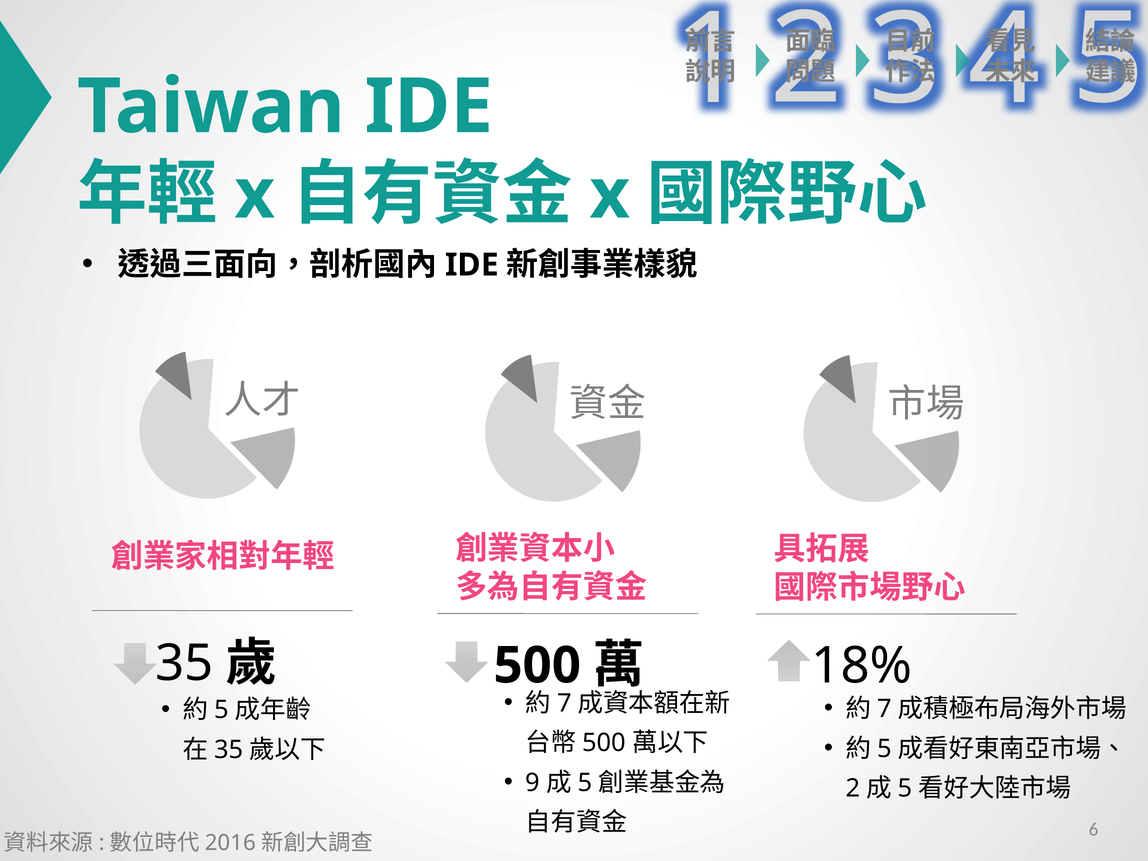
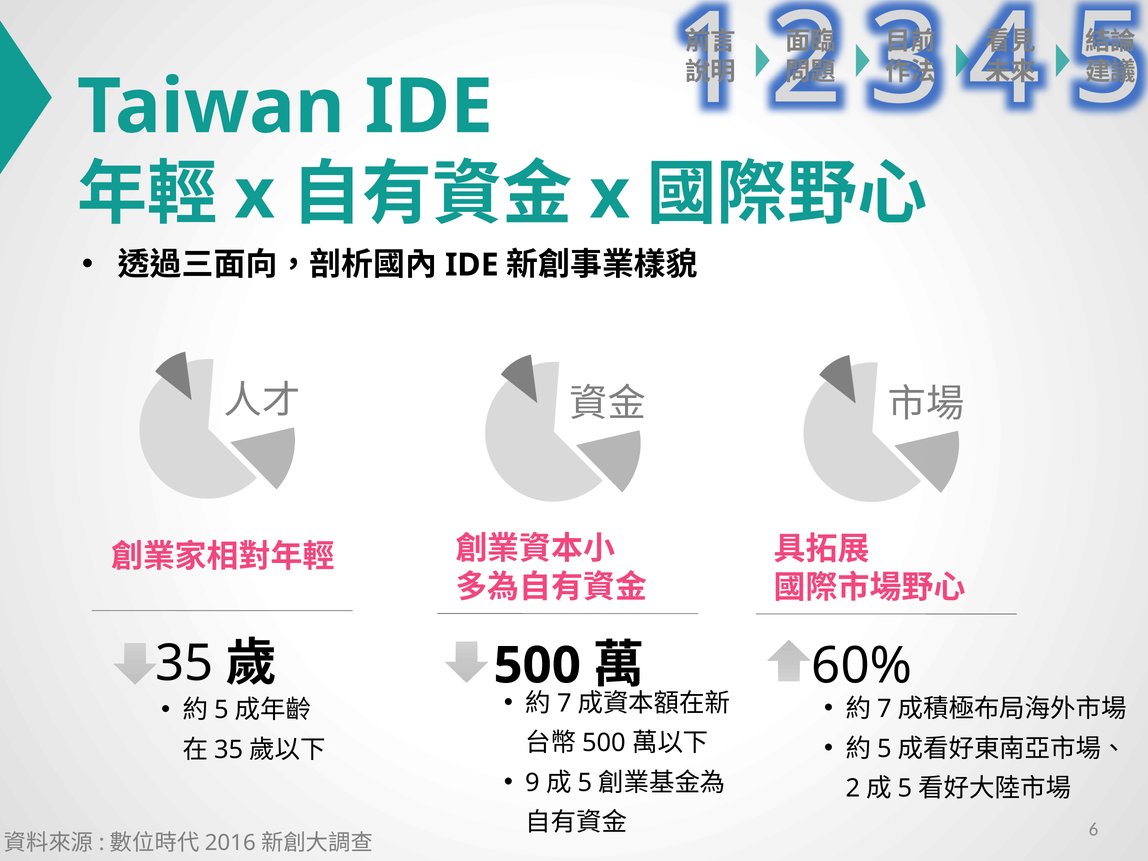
18%: 18% -> 60%
